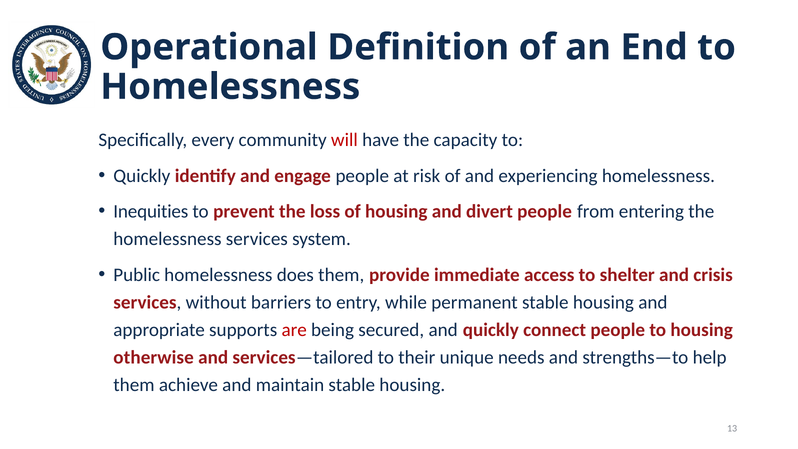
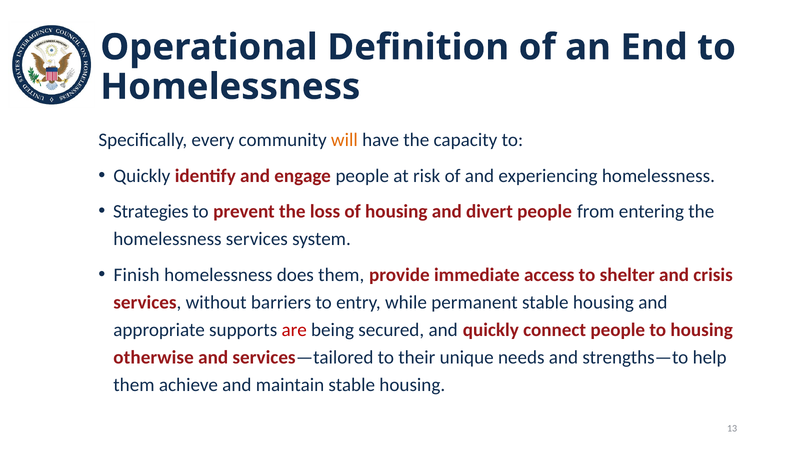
will colour: red -> orange
Inequities: Inequities -> Strategies
Public: Public -> Finish
